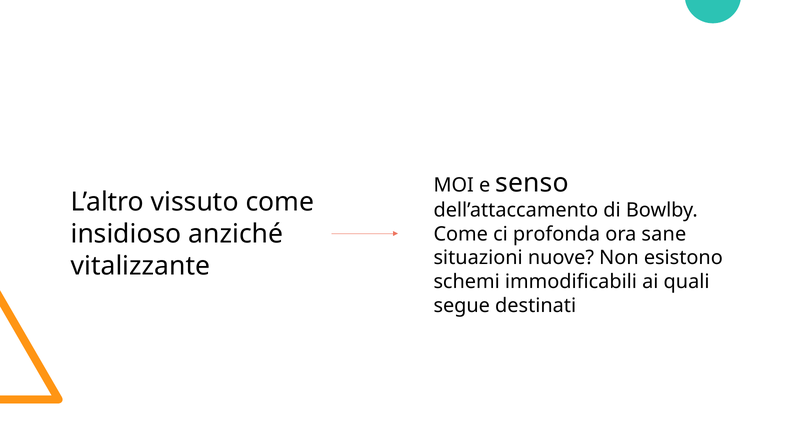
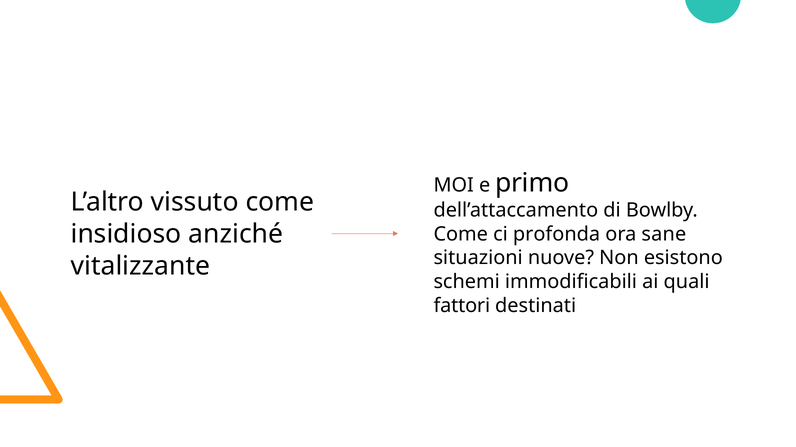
senso: senso -> primo
segue: segue -> fattori
